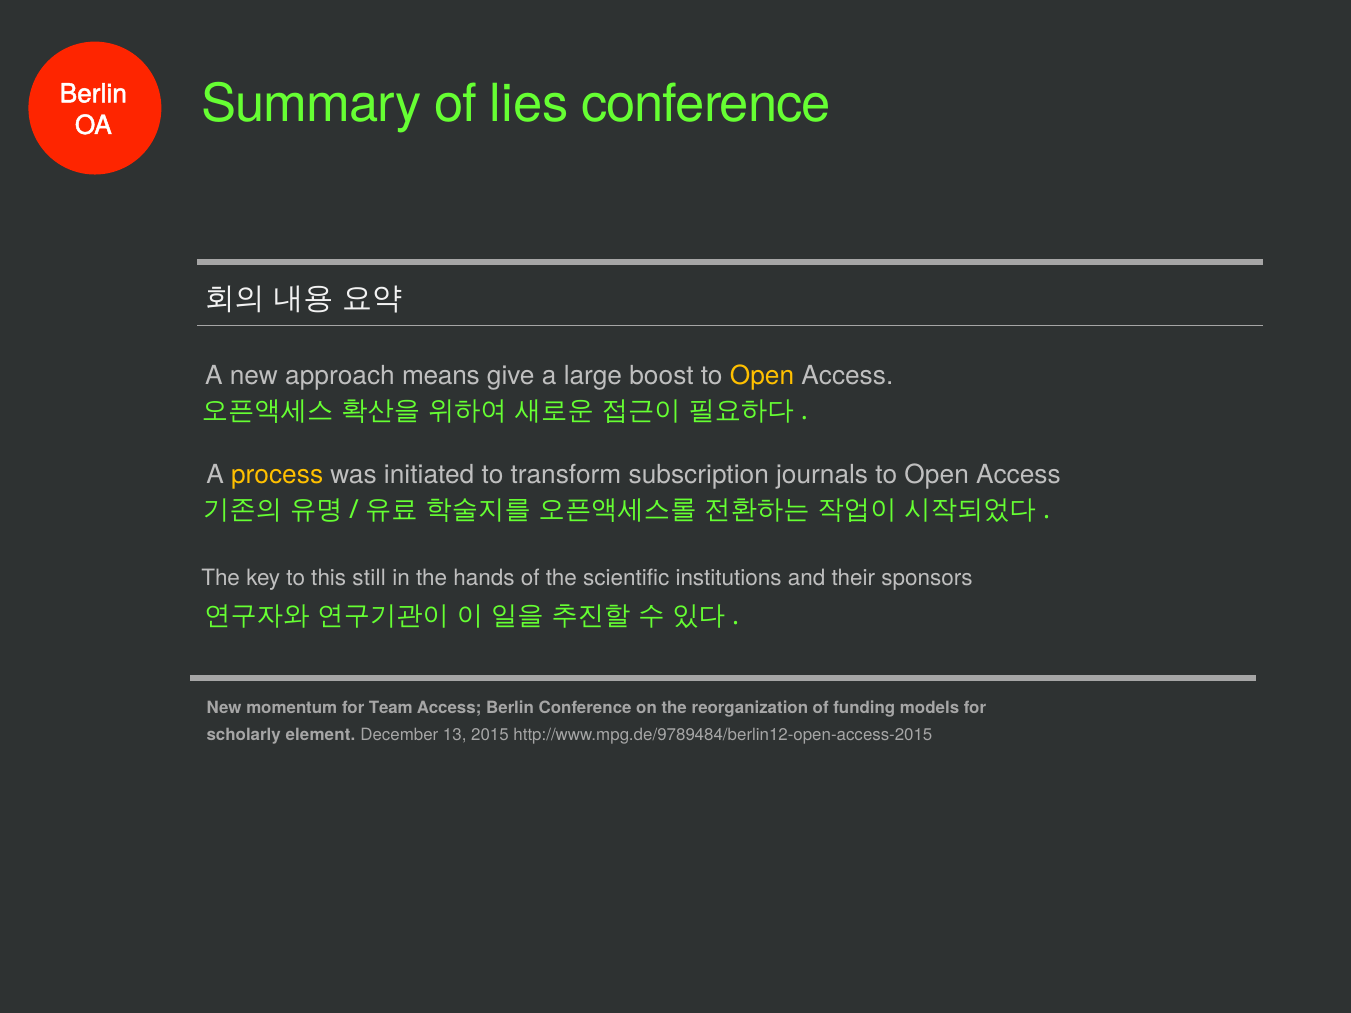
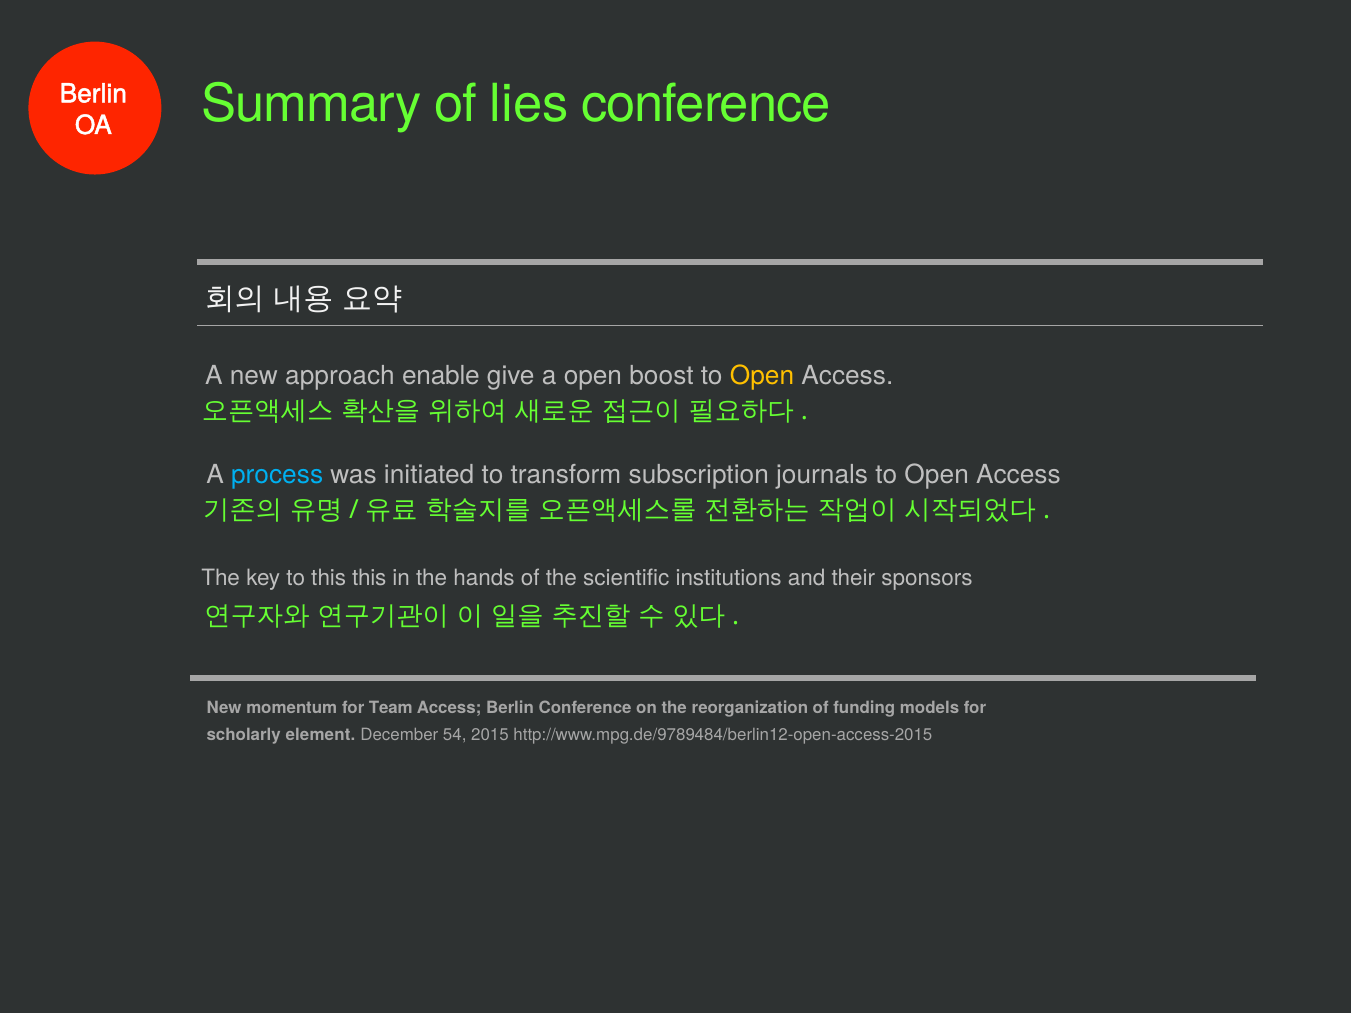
means: means -> enable
a large: large -> open
process colour: yellow -> light blue
this still: still -> this
13: 13 -> 54
